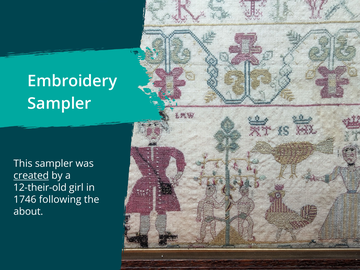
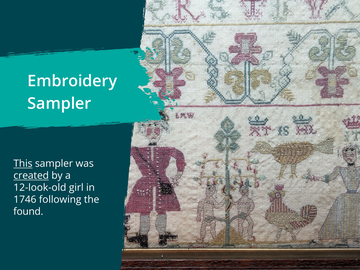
This underline: none -> present
12-their-old: 12-their-old -> 12-look-old
about: about -> found
